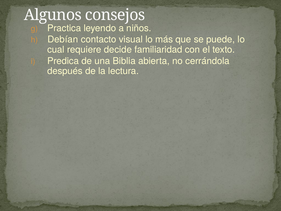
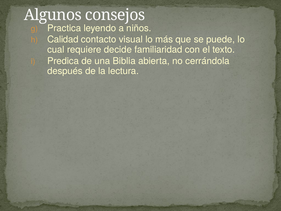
Debían: Debían -> Calidad
